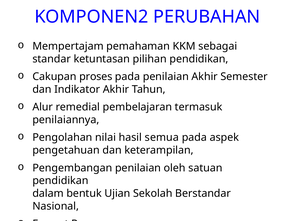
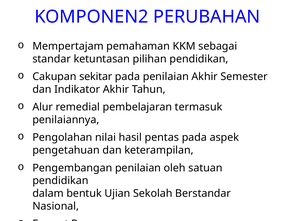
proses: proses -> sekitar
semua: semua -> pentas
